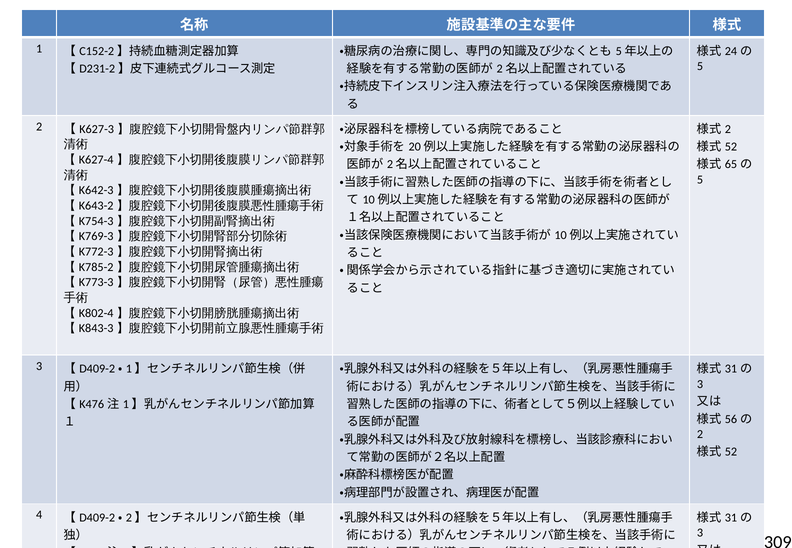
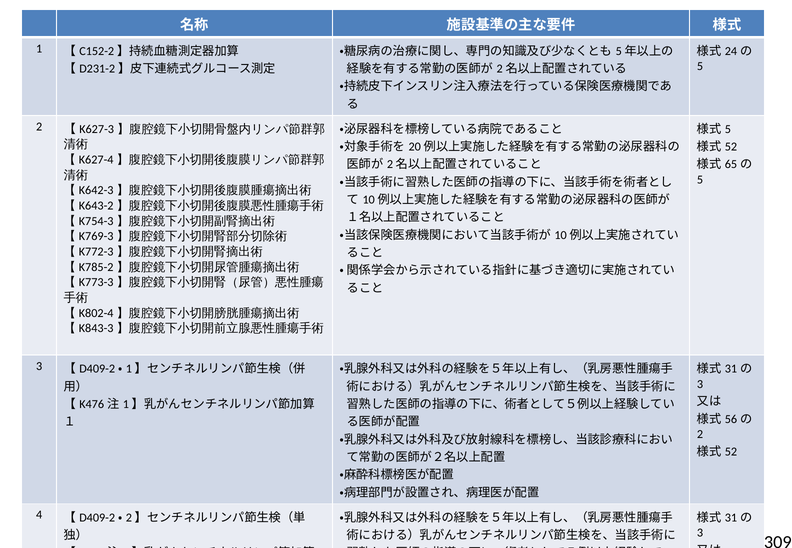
2 at (728, 129): 2 -> 5
